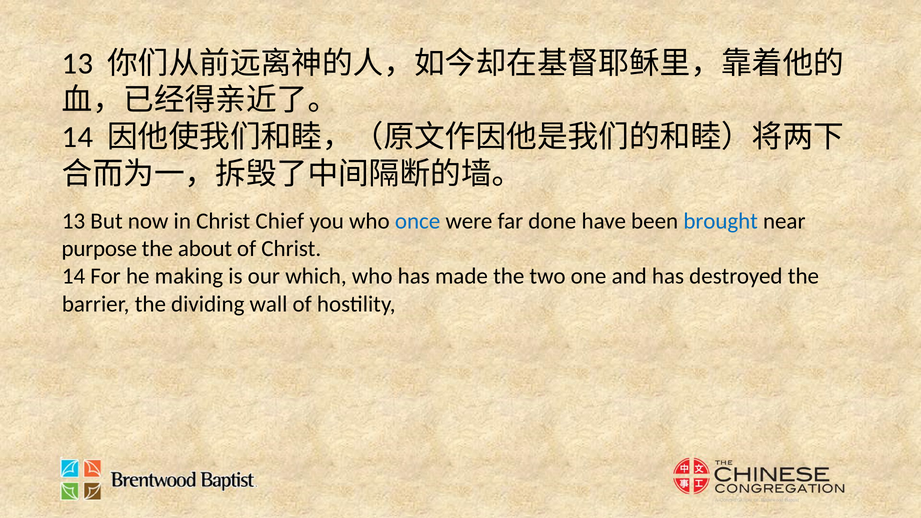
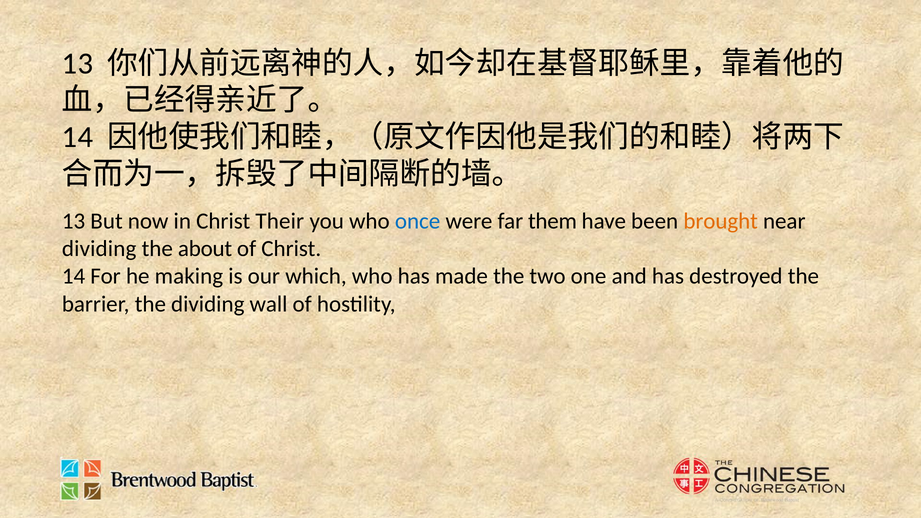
Chief: Chief -> Their
done: done -> them
brought colour: blue -> orange
purpose at (99, 249): purpose -> dividing
